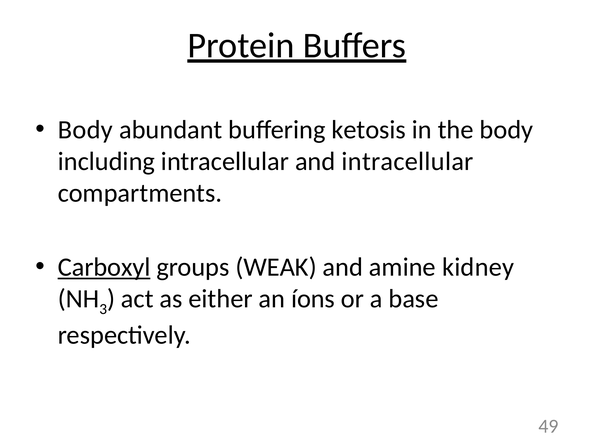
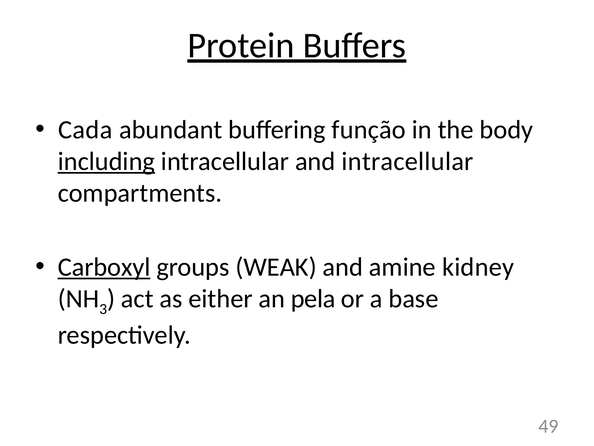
Body at (85, 130): Body -> Cada
ketosis: ketosis -> função
including underline: none -> present
íons: íons -> pela
